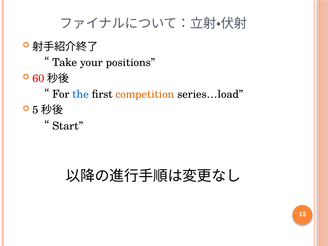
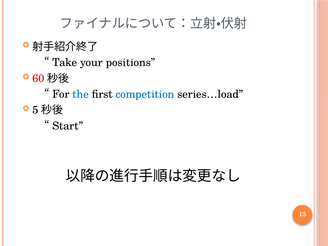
competition colour: orange -> blue
